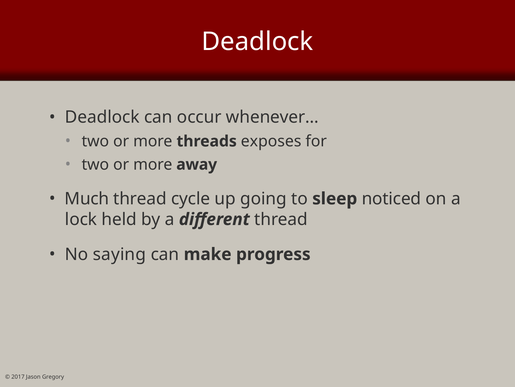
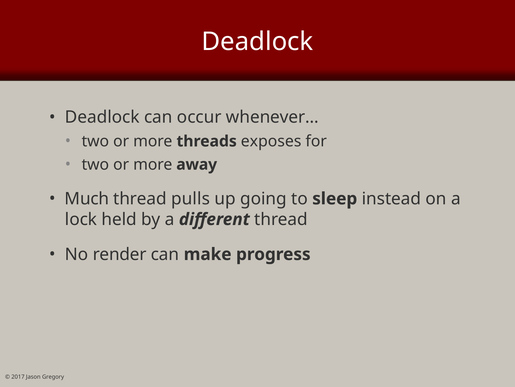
cycle: cycle -> pulls
noticed: noticed -> instead
saying: saying -> render
